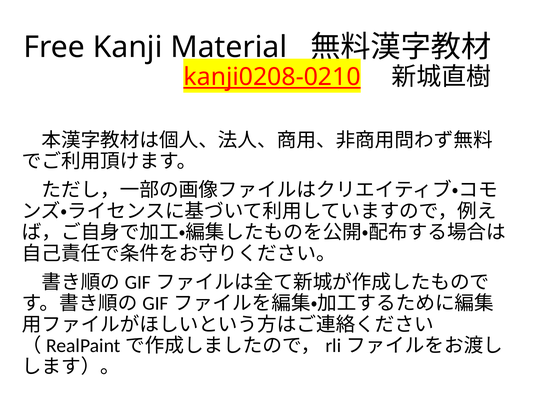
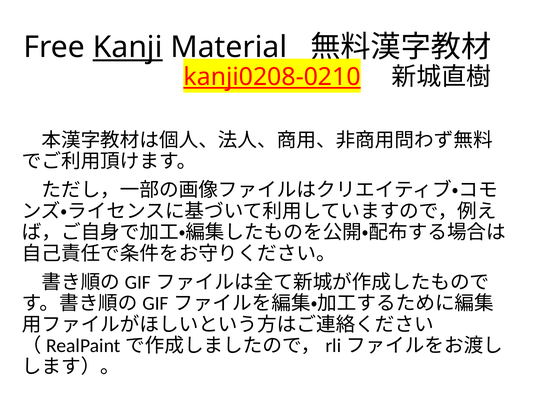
Kanji underline: none -> present
